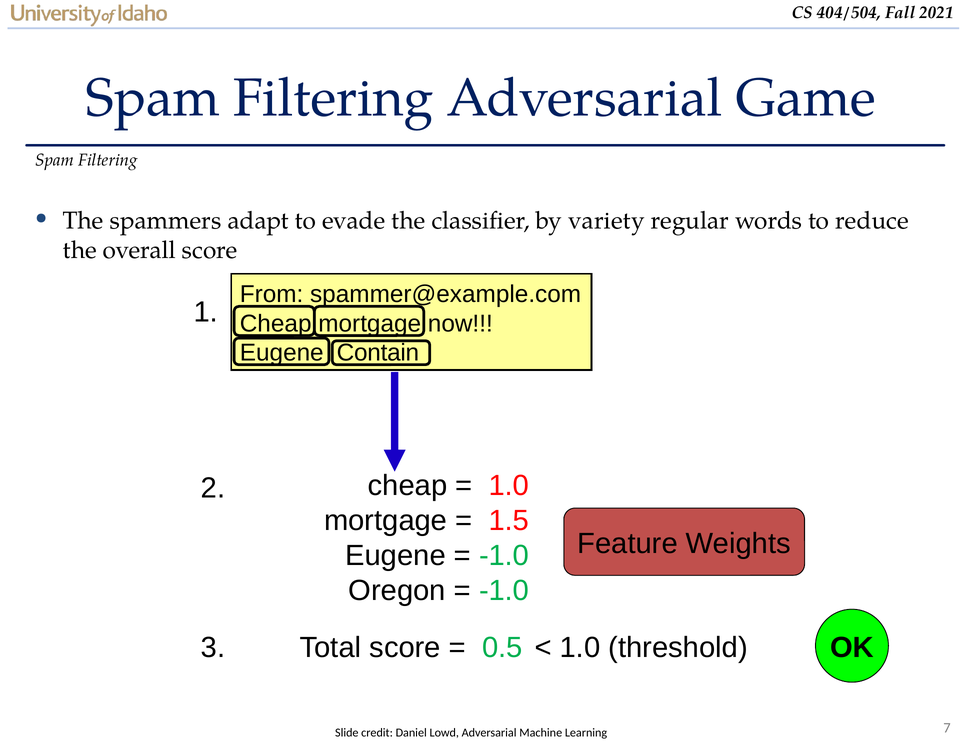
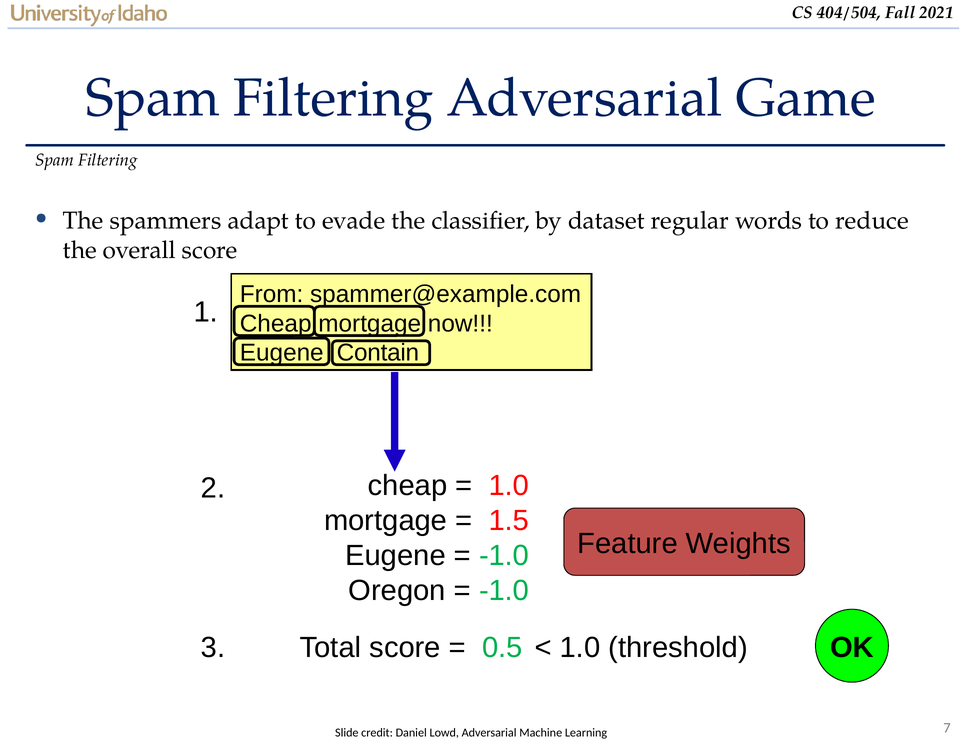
variety: variety -> dataset
